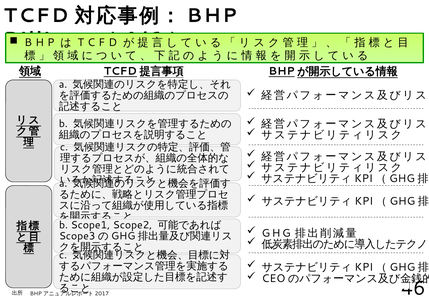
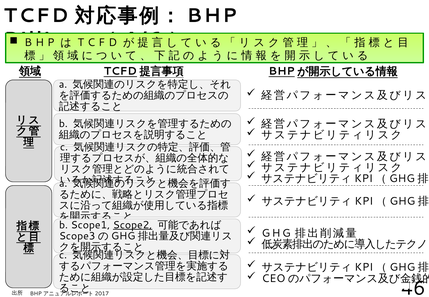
Scope2 underline: none -> present
